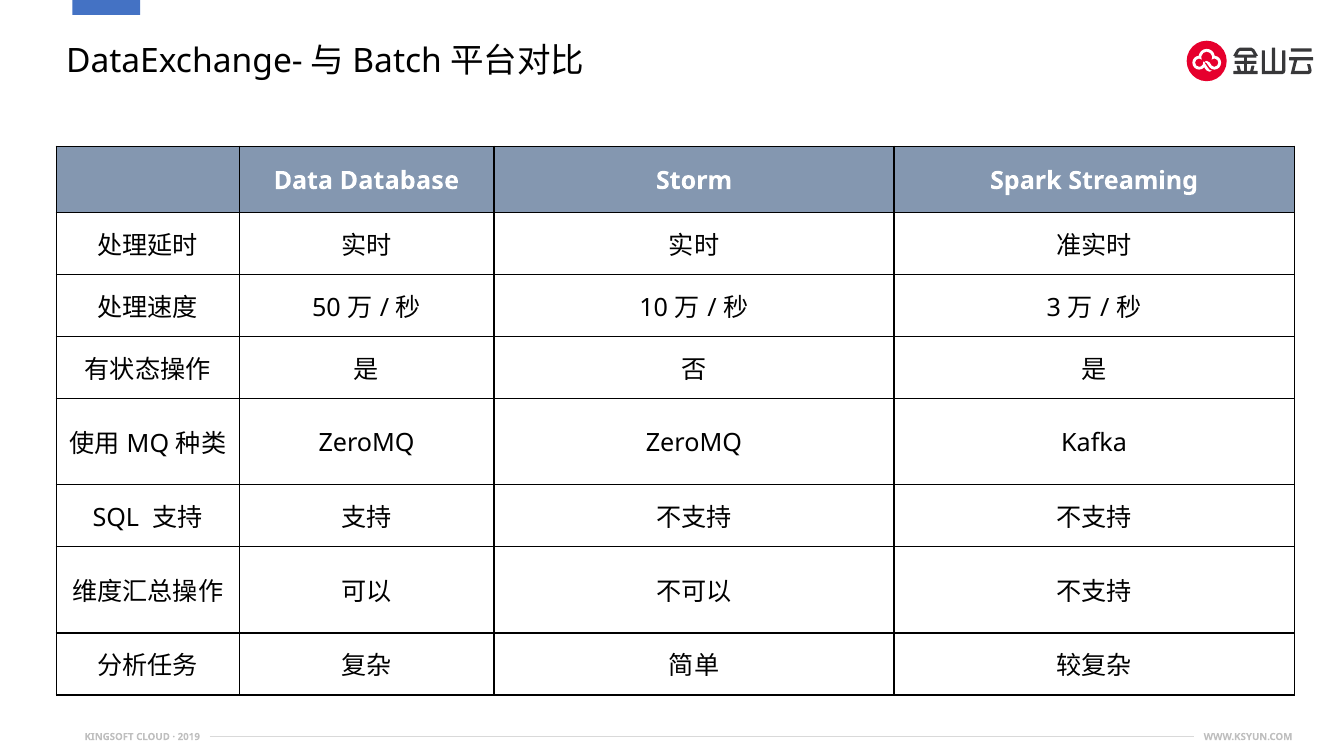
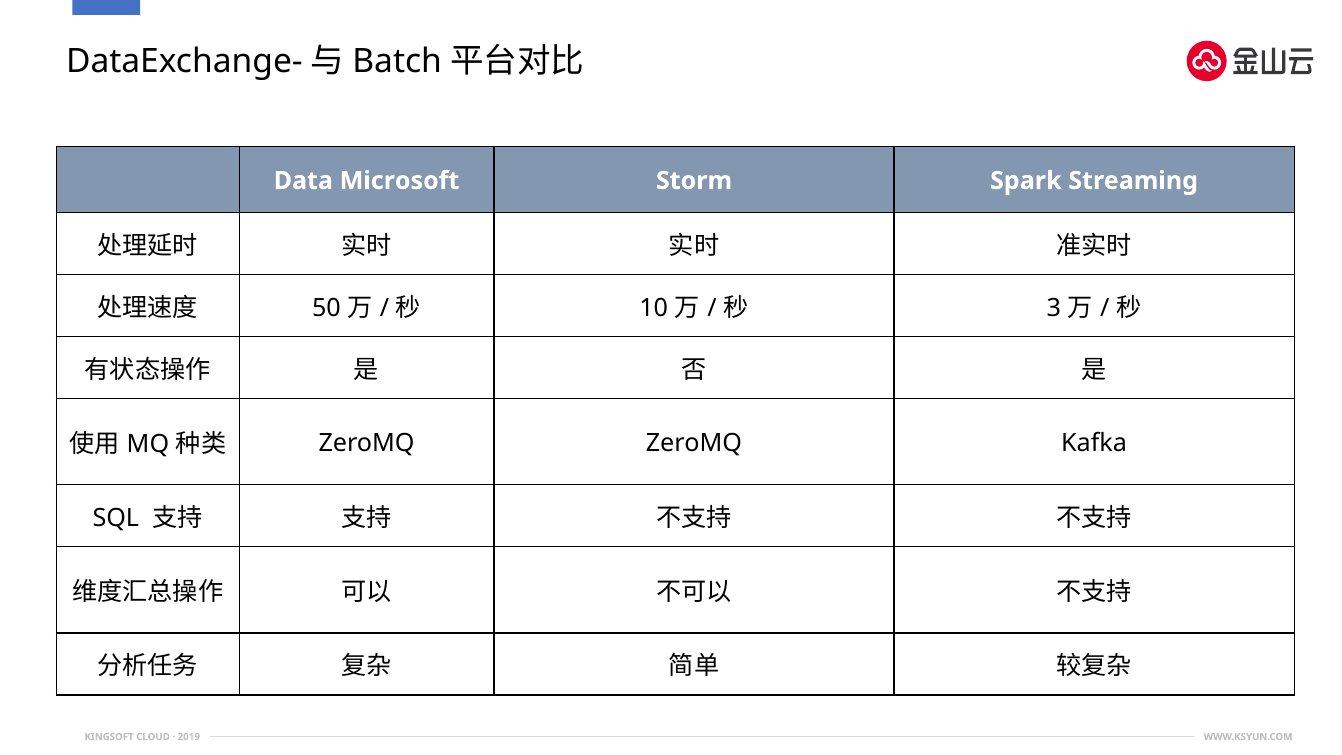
Database: Database -> Microsoft
